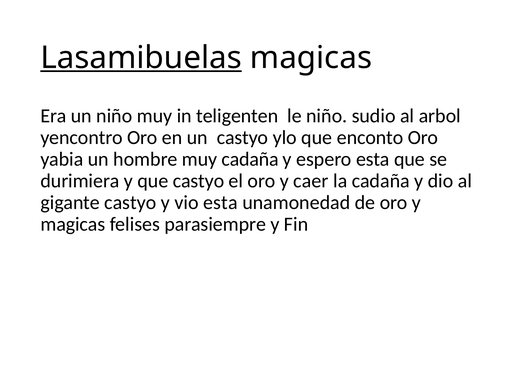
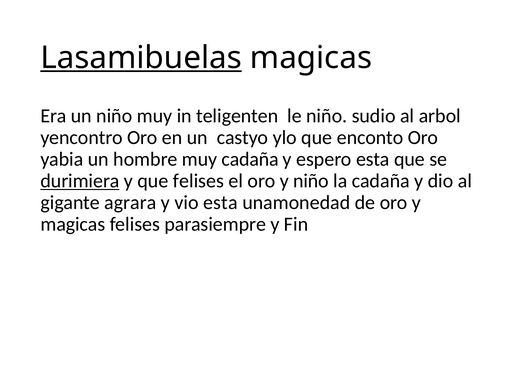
durimiera underline: none -> present
que castyo: castyo -> felises
y caer: caer -> niño
gigante castyo: castyo -> agrara
